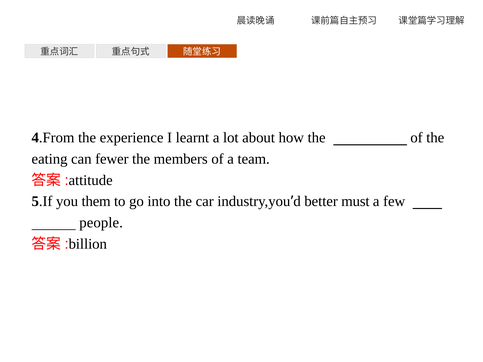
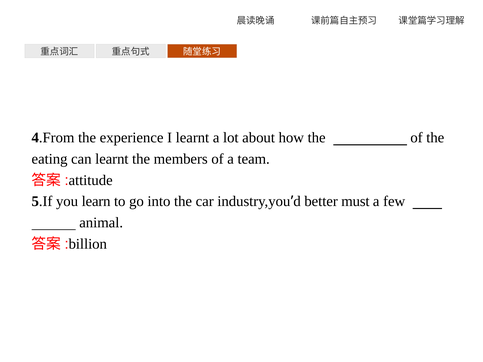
can fewer: fewer -> learnt
them: them -> learn
people: people -> animal
